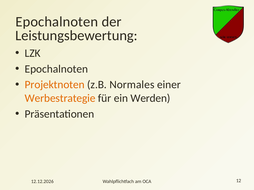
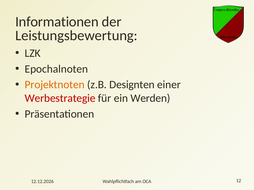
Epochalnoten at (57, 22): Epochalnoten -> Informationen
Normales: Normales -> Designten
Werbestrategie colour: orange -> red
